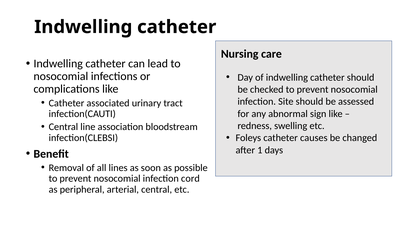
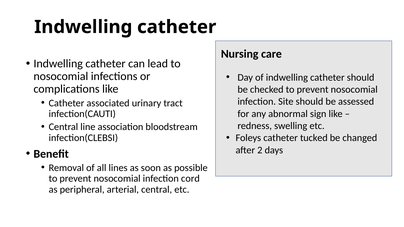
causes: causes -> tucked
1: 1 -> 2
